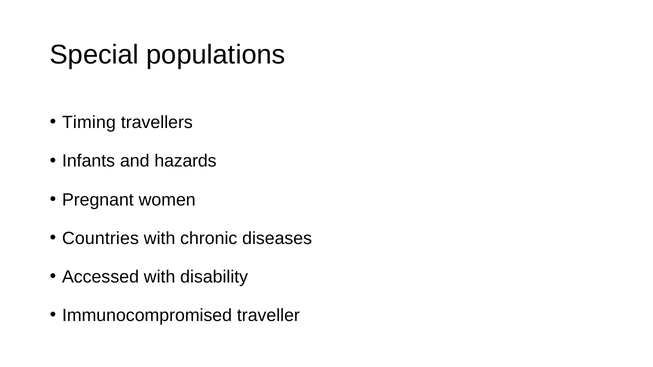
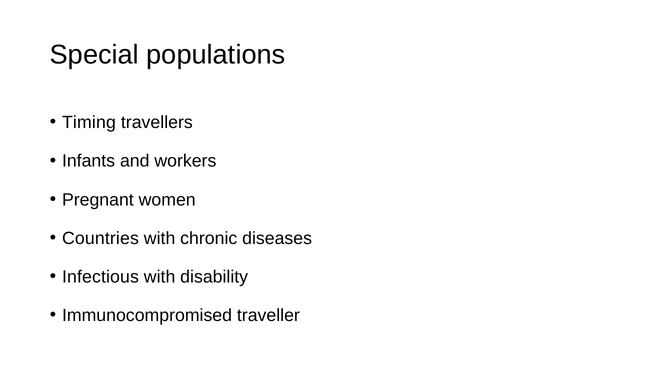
hazards: hazards -> workers
Accessed: Accessed -> Infectious
